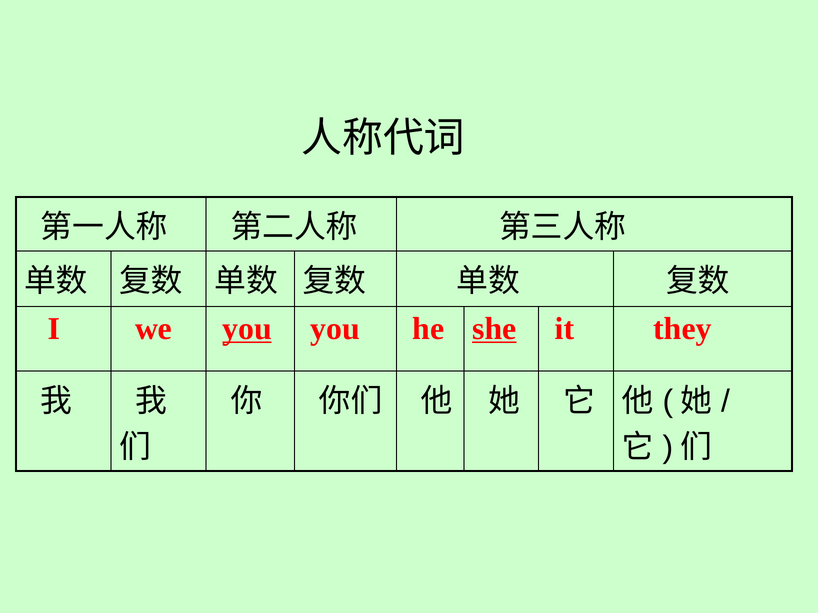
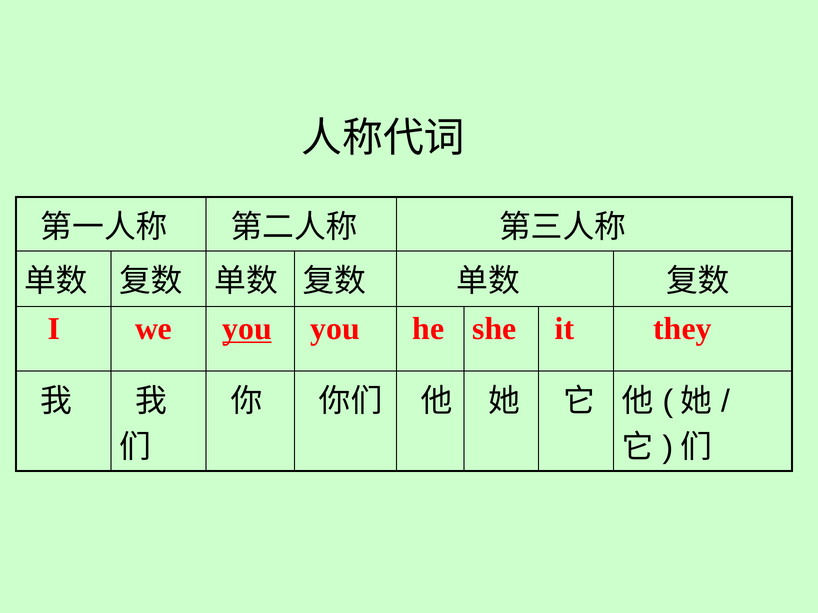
she underline: present -> none
